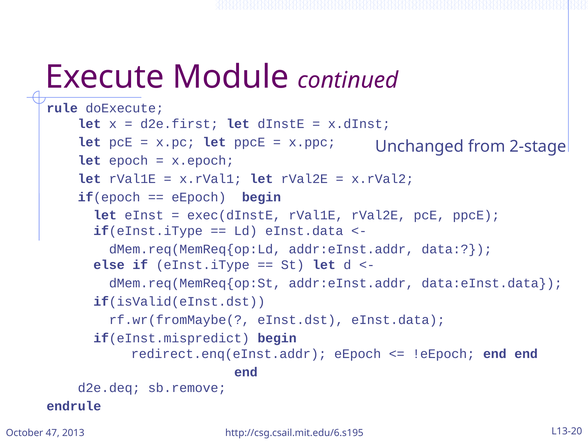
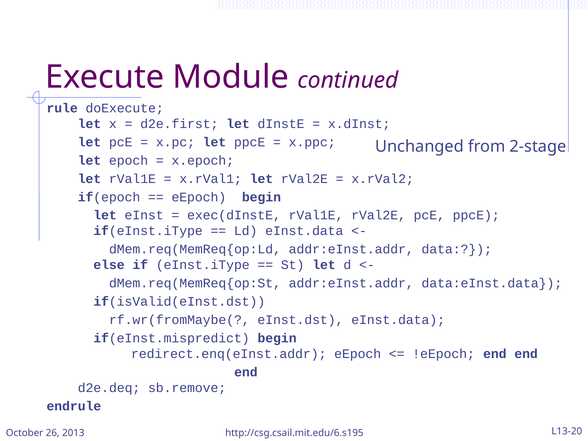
47: 47 -> 26
